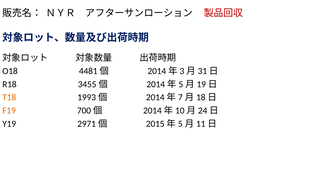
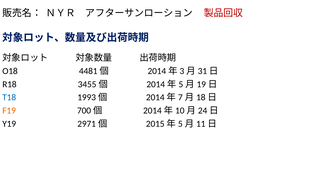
T18 colour: orange -> blue
